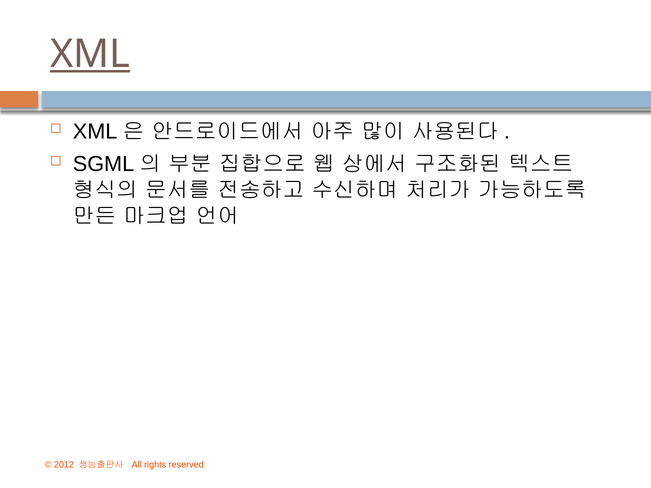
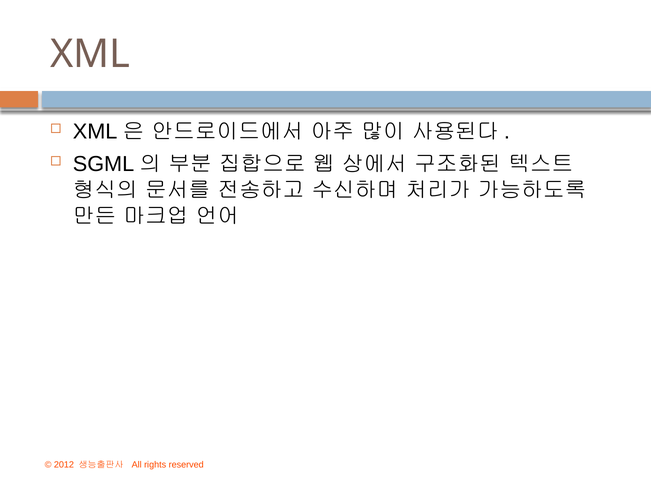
XML underline: present -> none
